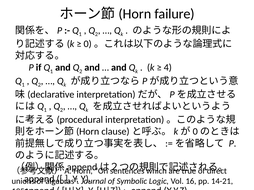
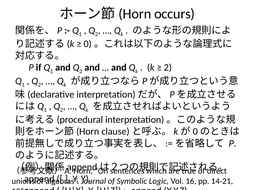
failure: failure -> occurs
4 at (168, 68): 4 -> 2
